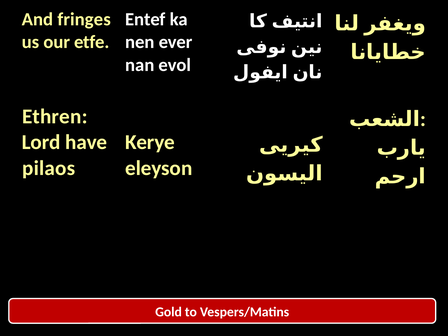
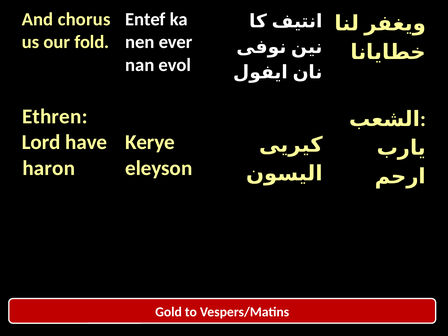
fringes: fringes -> chorus
etfe: etfe -> fold
pilaos: pilaos -> haron
